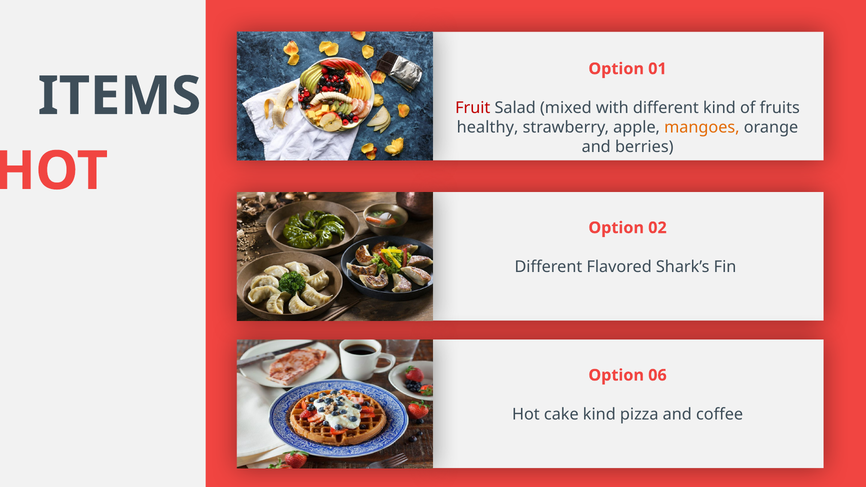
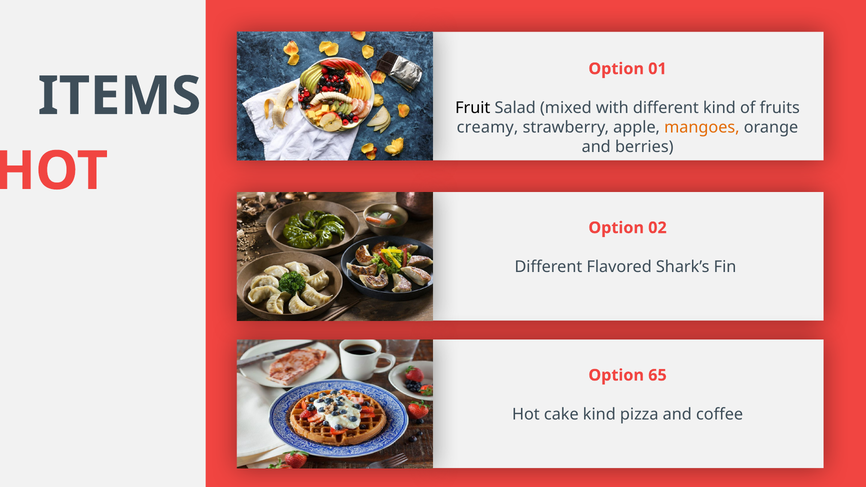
Fruit colour: red -> black
healthy: healthy -> creamy
06: 06 -> 65
